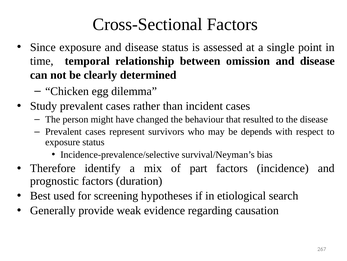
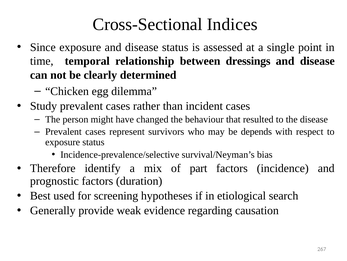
Cross-Sectional Factors: Factors -> Indices
omission: omission -> dressings
